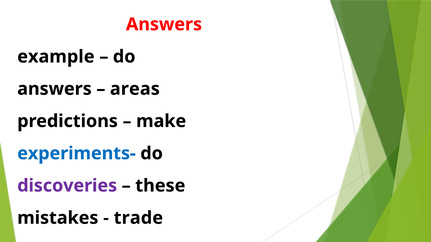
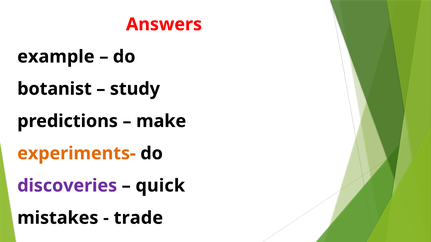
answers at (54, 89): answers -> botanist
areas: areas -> study
experiments- colour: blue -> orange
these: these -> quick
